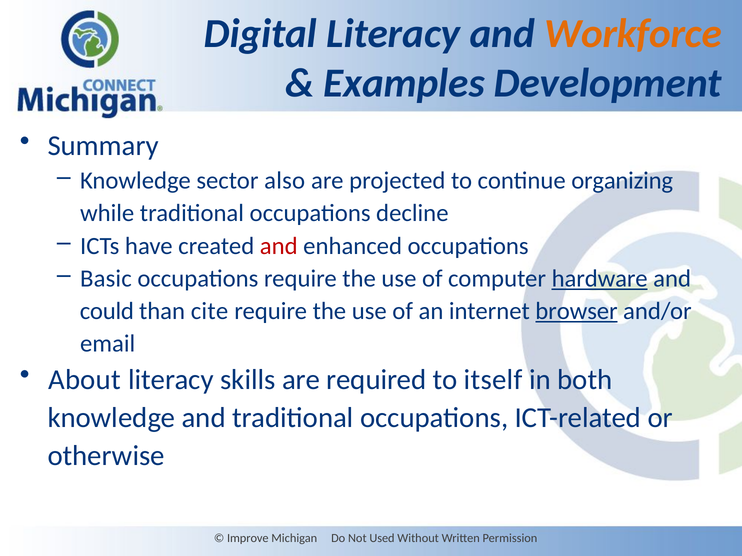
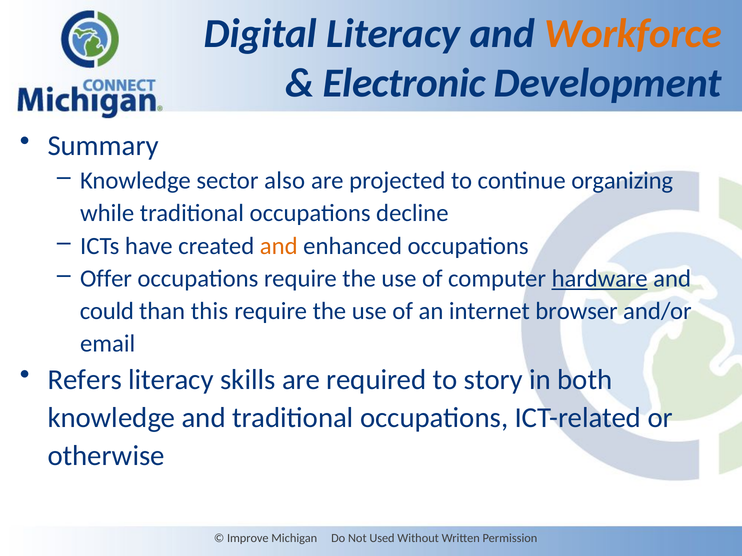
Examples: Examples -> Electronic
and at (279, 246) colour: red -> orange
Basic: Basic -> Offer
cite: cite -> this
browser underline: present -> none
About: About -> Refers
itself: itself -> story
